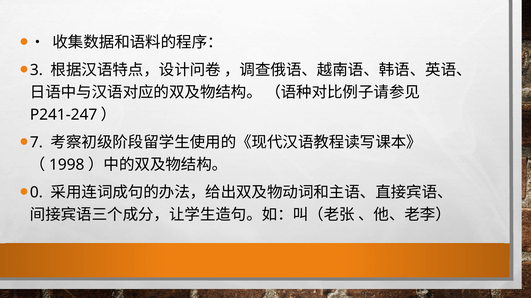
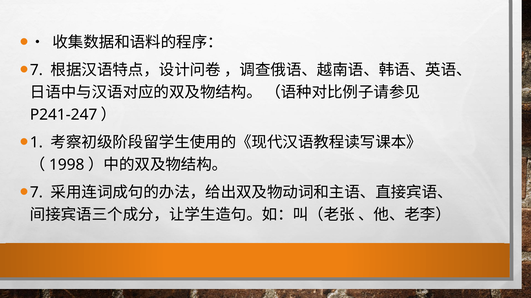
3 at (36, 70): 3 -> 7
7: 7 -> 1
0 at (36, 193): 0 -> 7
